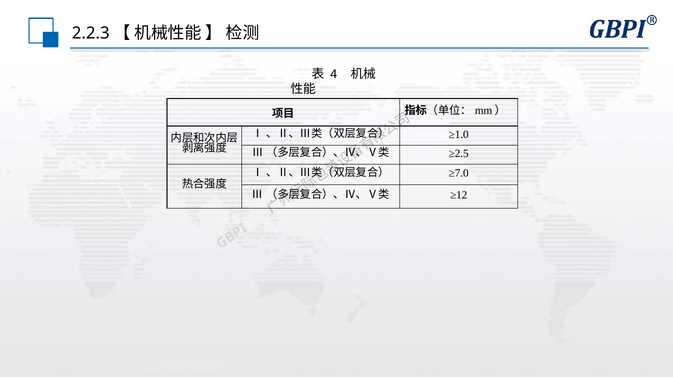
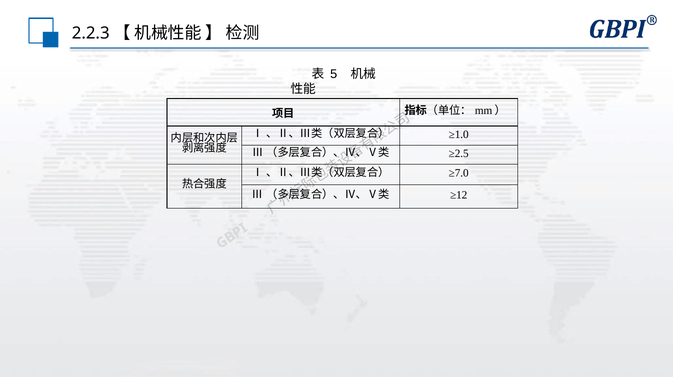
4: 4 -> 5
